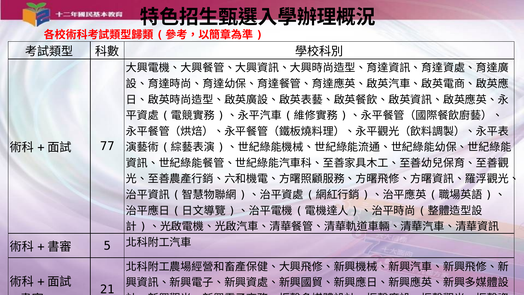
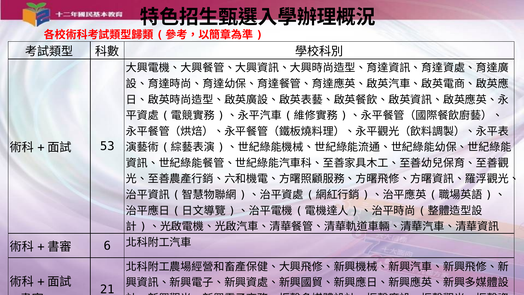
77: 77 -> 53
5: 5 -> 6
